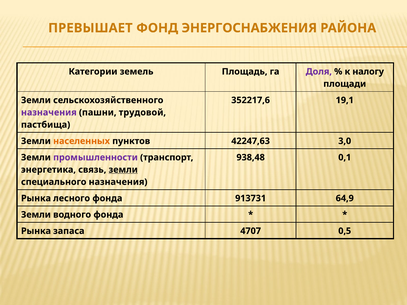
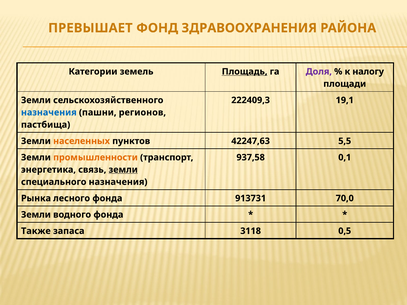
ЭНЕРГОСНАБЖЕНИЯ: ЭНЕРГОСНАБЖЕНИЯ -> ЗДРАВООХРАНЕНИЯ
Площадь underline: none -> present
352217,6: 352217,6 -> 222409,3
назначения at (49, 113) colour: purple -> blue
трудовой: трудовой -> регионов
3,0: 3,0 -> 5,5
промышленности colour: purple -> orange
938,48: 938,48 -> 937,58
64,9: 64,9 -> 70,0
Рынка at (36, 231): Рынка -> Также
4707: 4707 -> 3118
